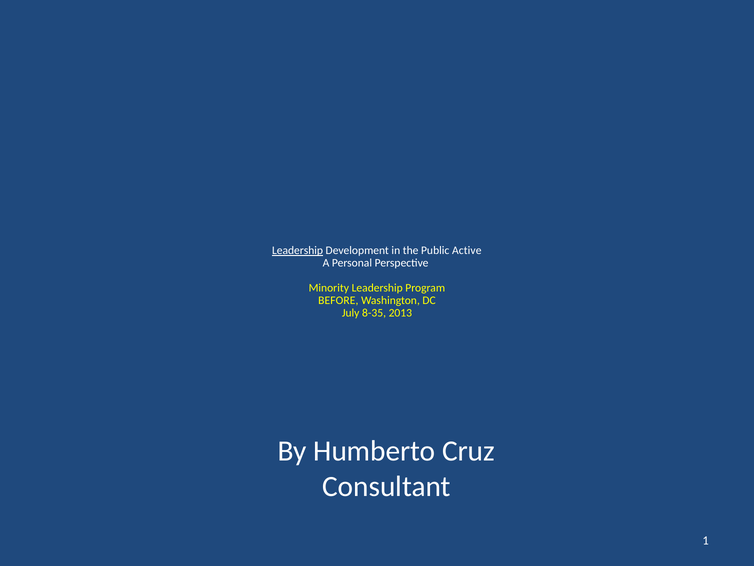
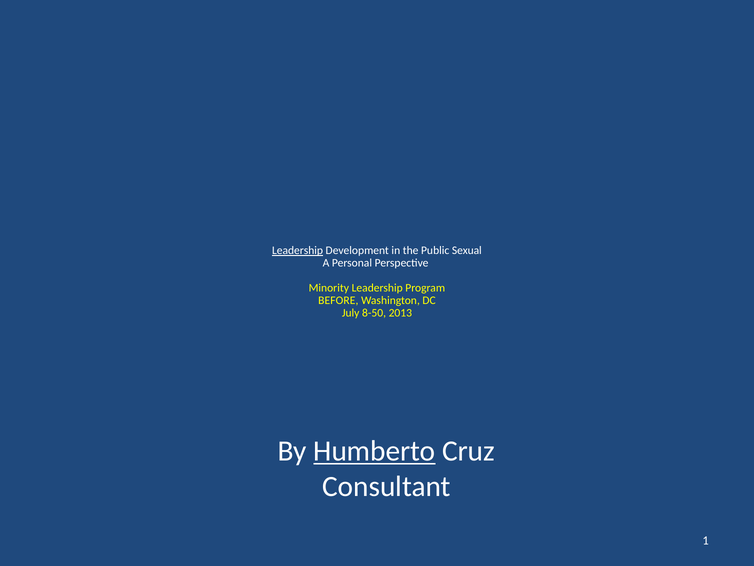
Active: Active -> Sexual
8-35: 8-35 -> 8-50
Humberto underline: none -> present
